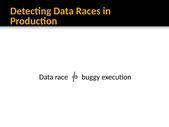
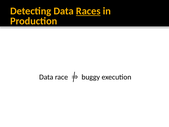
Races underline: none -> present
